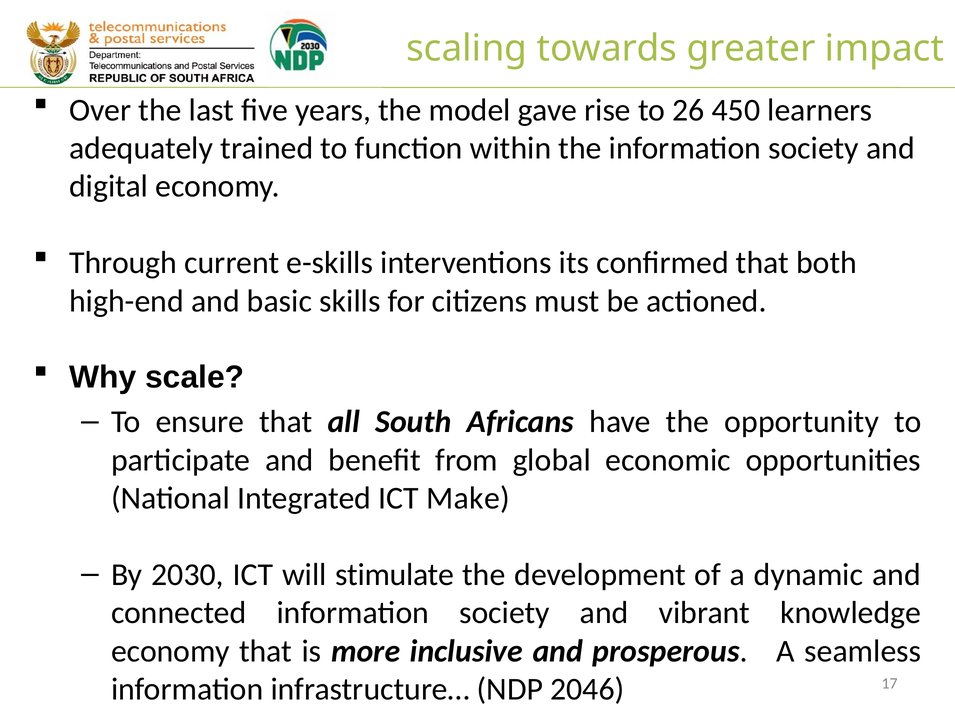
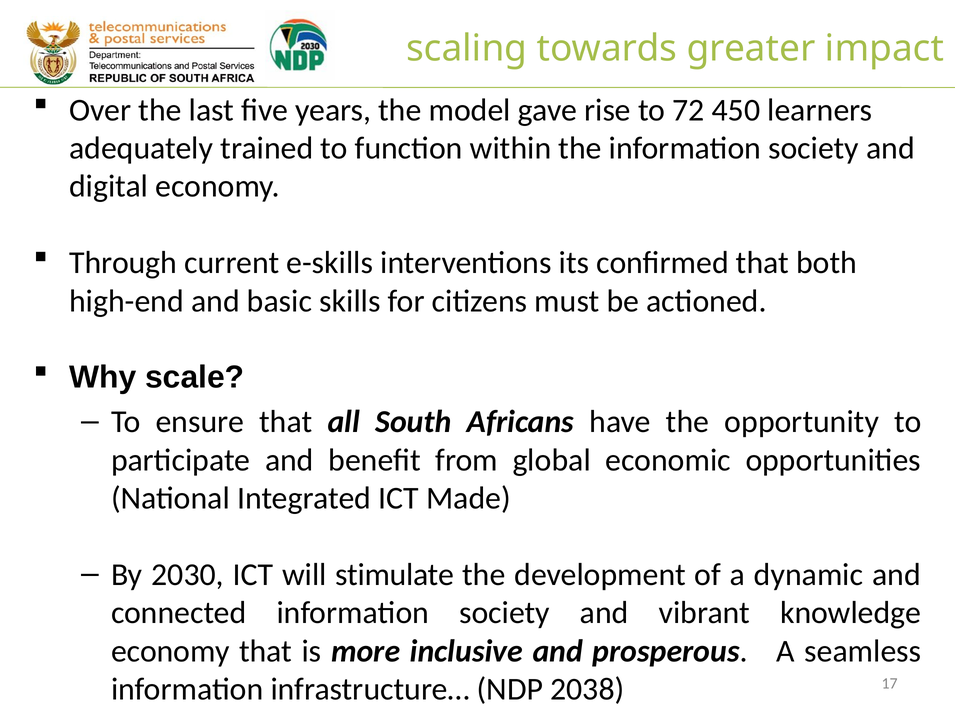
26: 26 -> 72
Make: Make -> Made
2046: 2046 -> 2038
